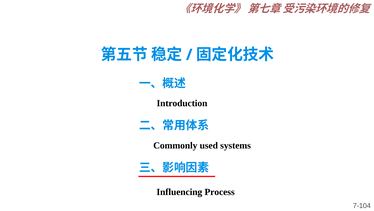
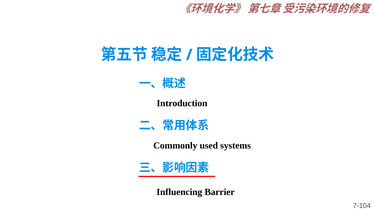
Process: Process -> Barrier
